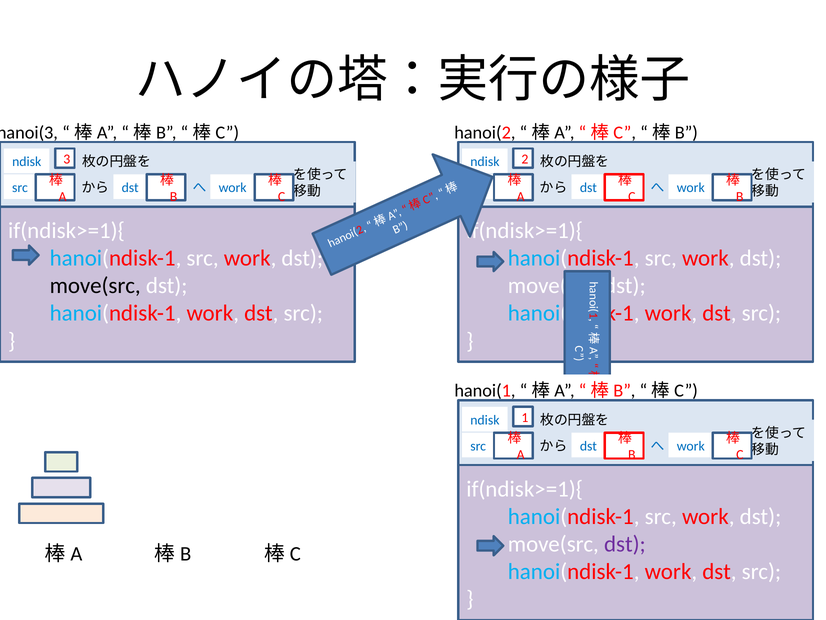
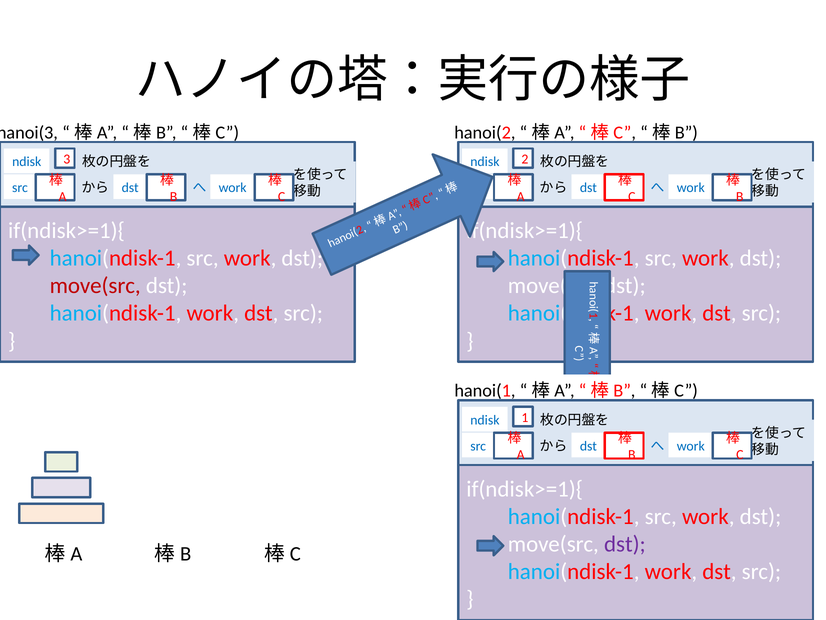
move(src at (95, 286) colour: black -> red
